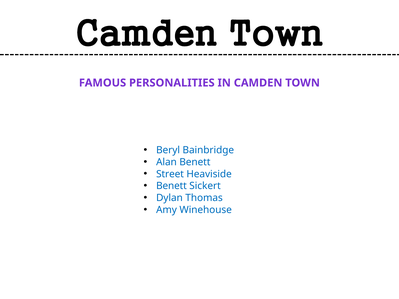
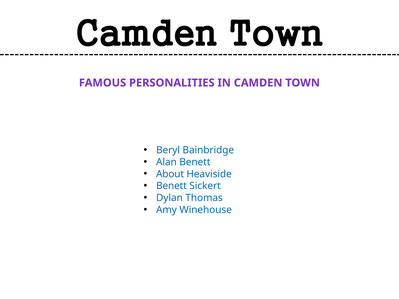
Street: Street -> About
